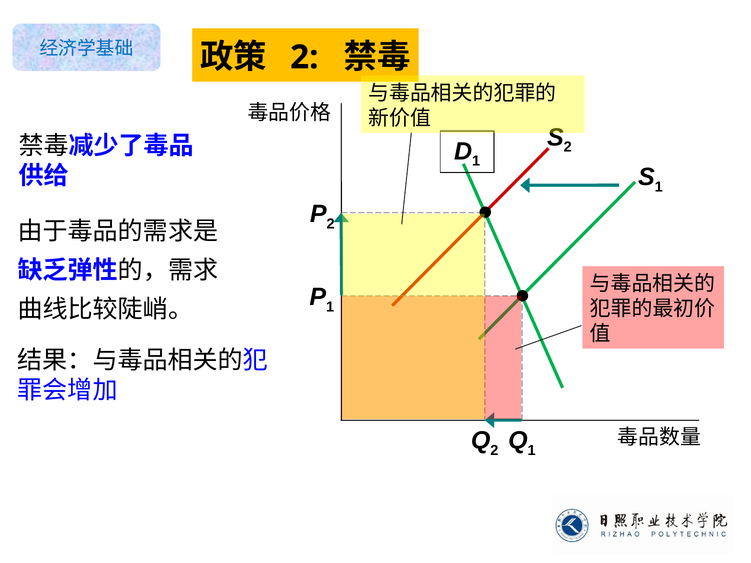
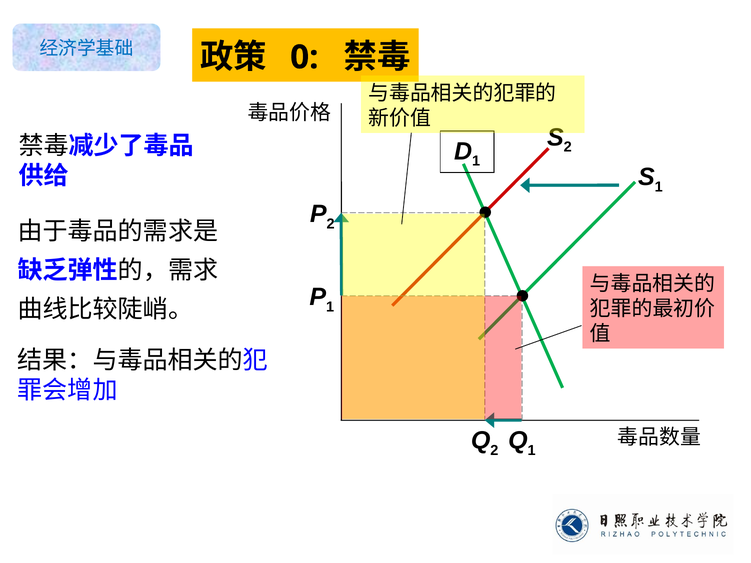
2 at (304, 57): 2 -> 0
